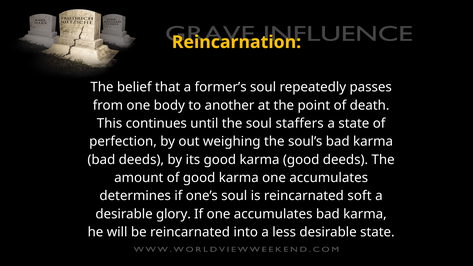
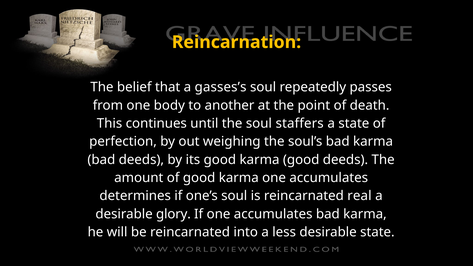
former’s: former’s -> gasses’s
soft: soft -> real
